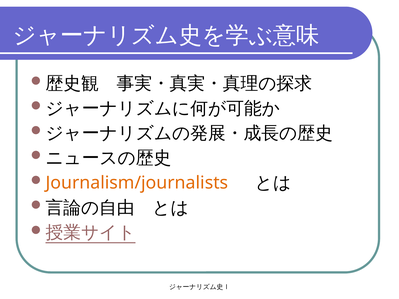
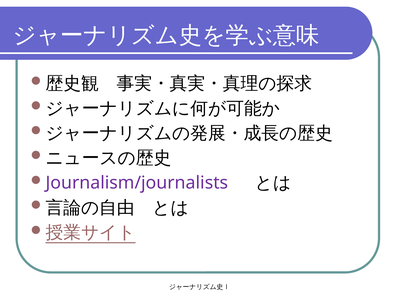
Journalism/journalists colour: orange -> purple
